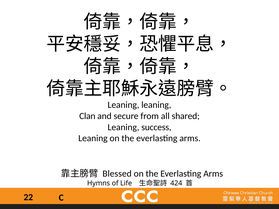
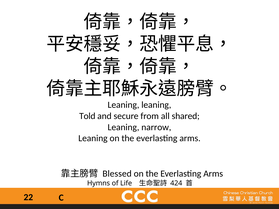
Clan: Clan -> Told
success: success -> narrow
